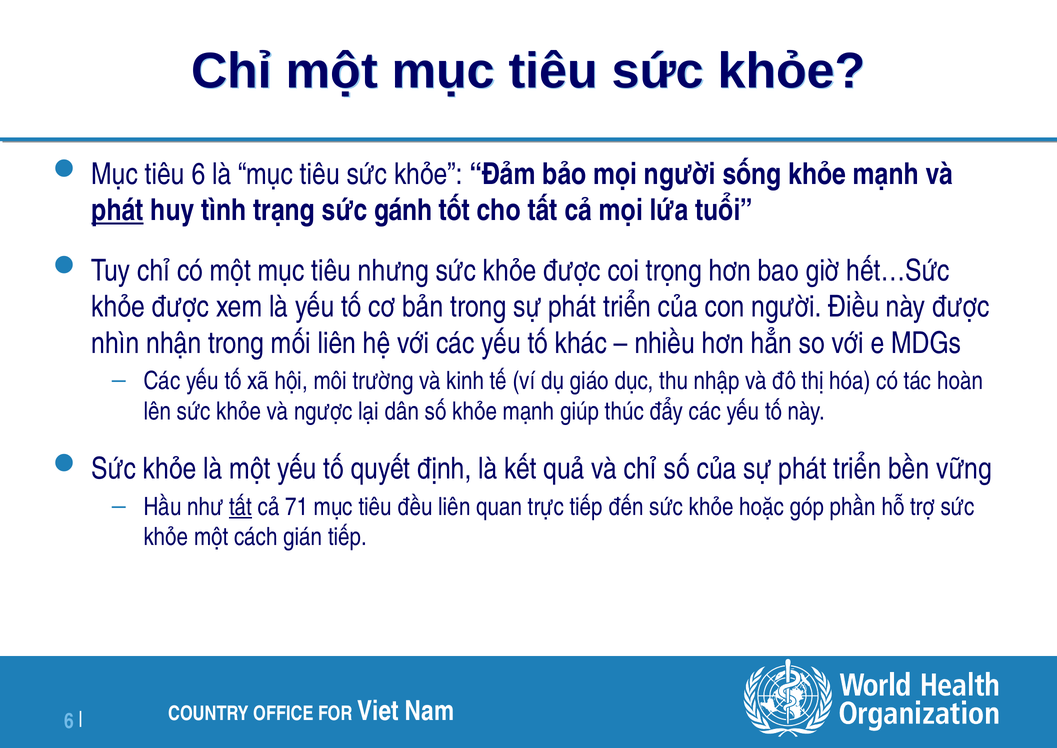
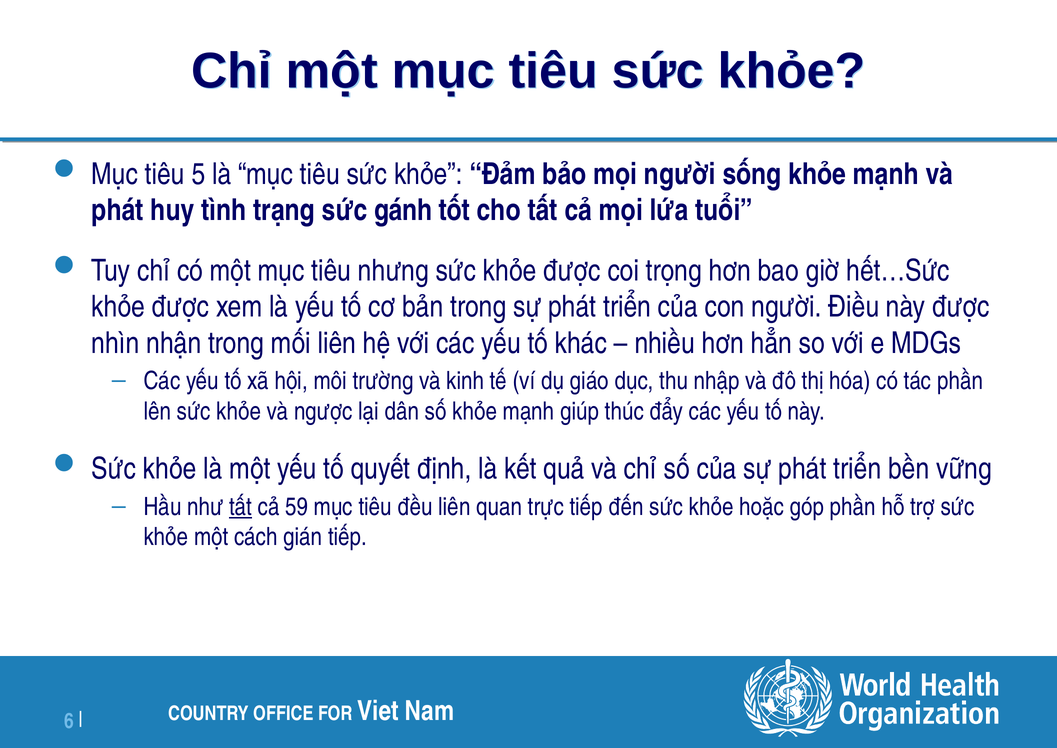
tiêu 6: 6 -> 5
phát at (118, 210) underline: present -> none
tác hoàn: hoàn -> phần
71: 71 -> 59
